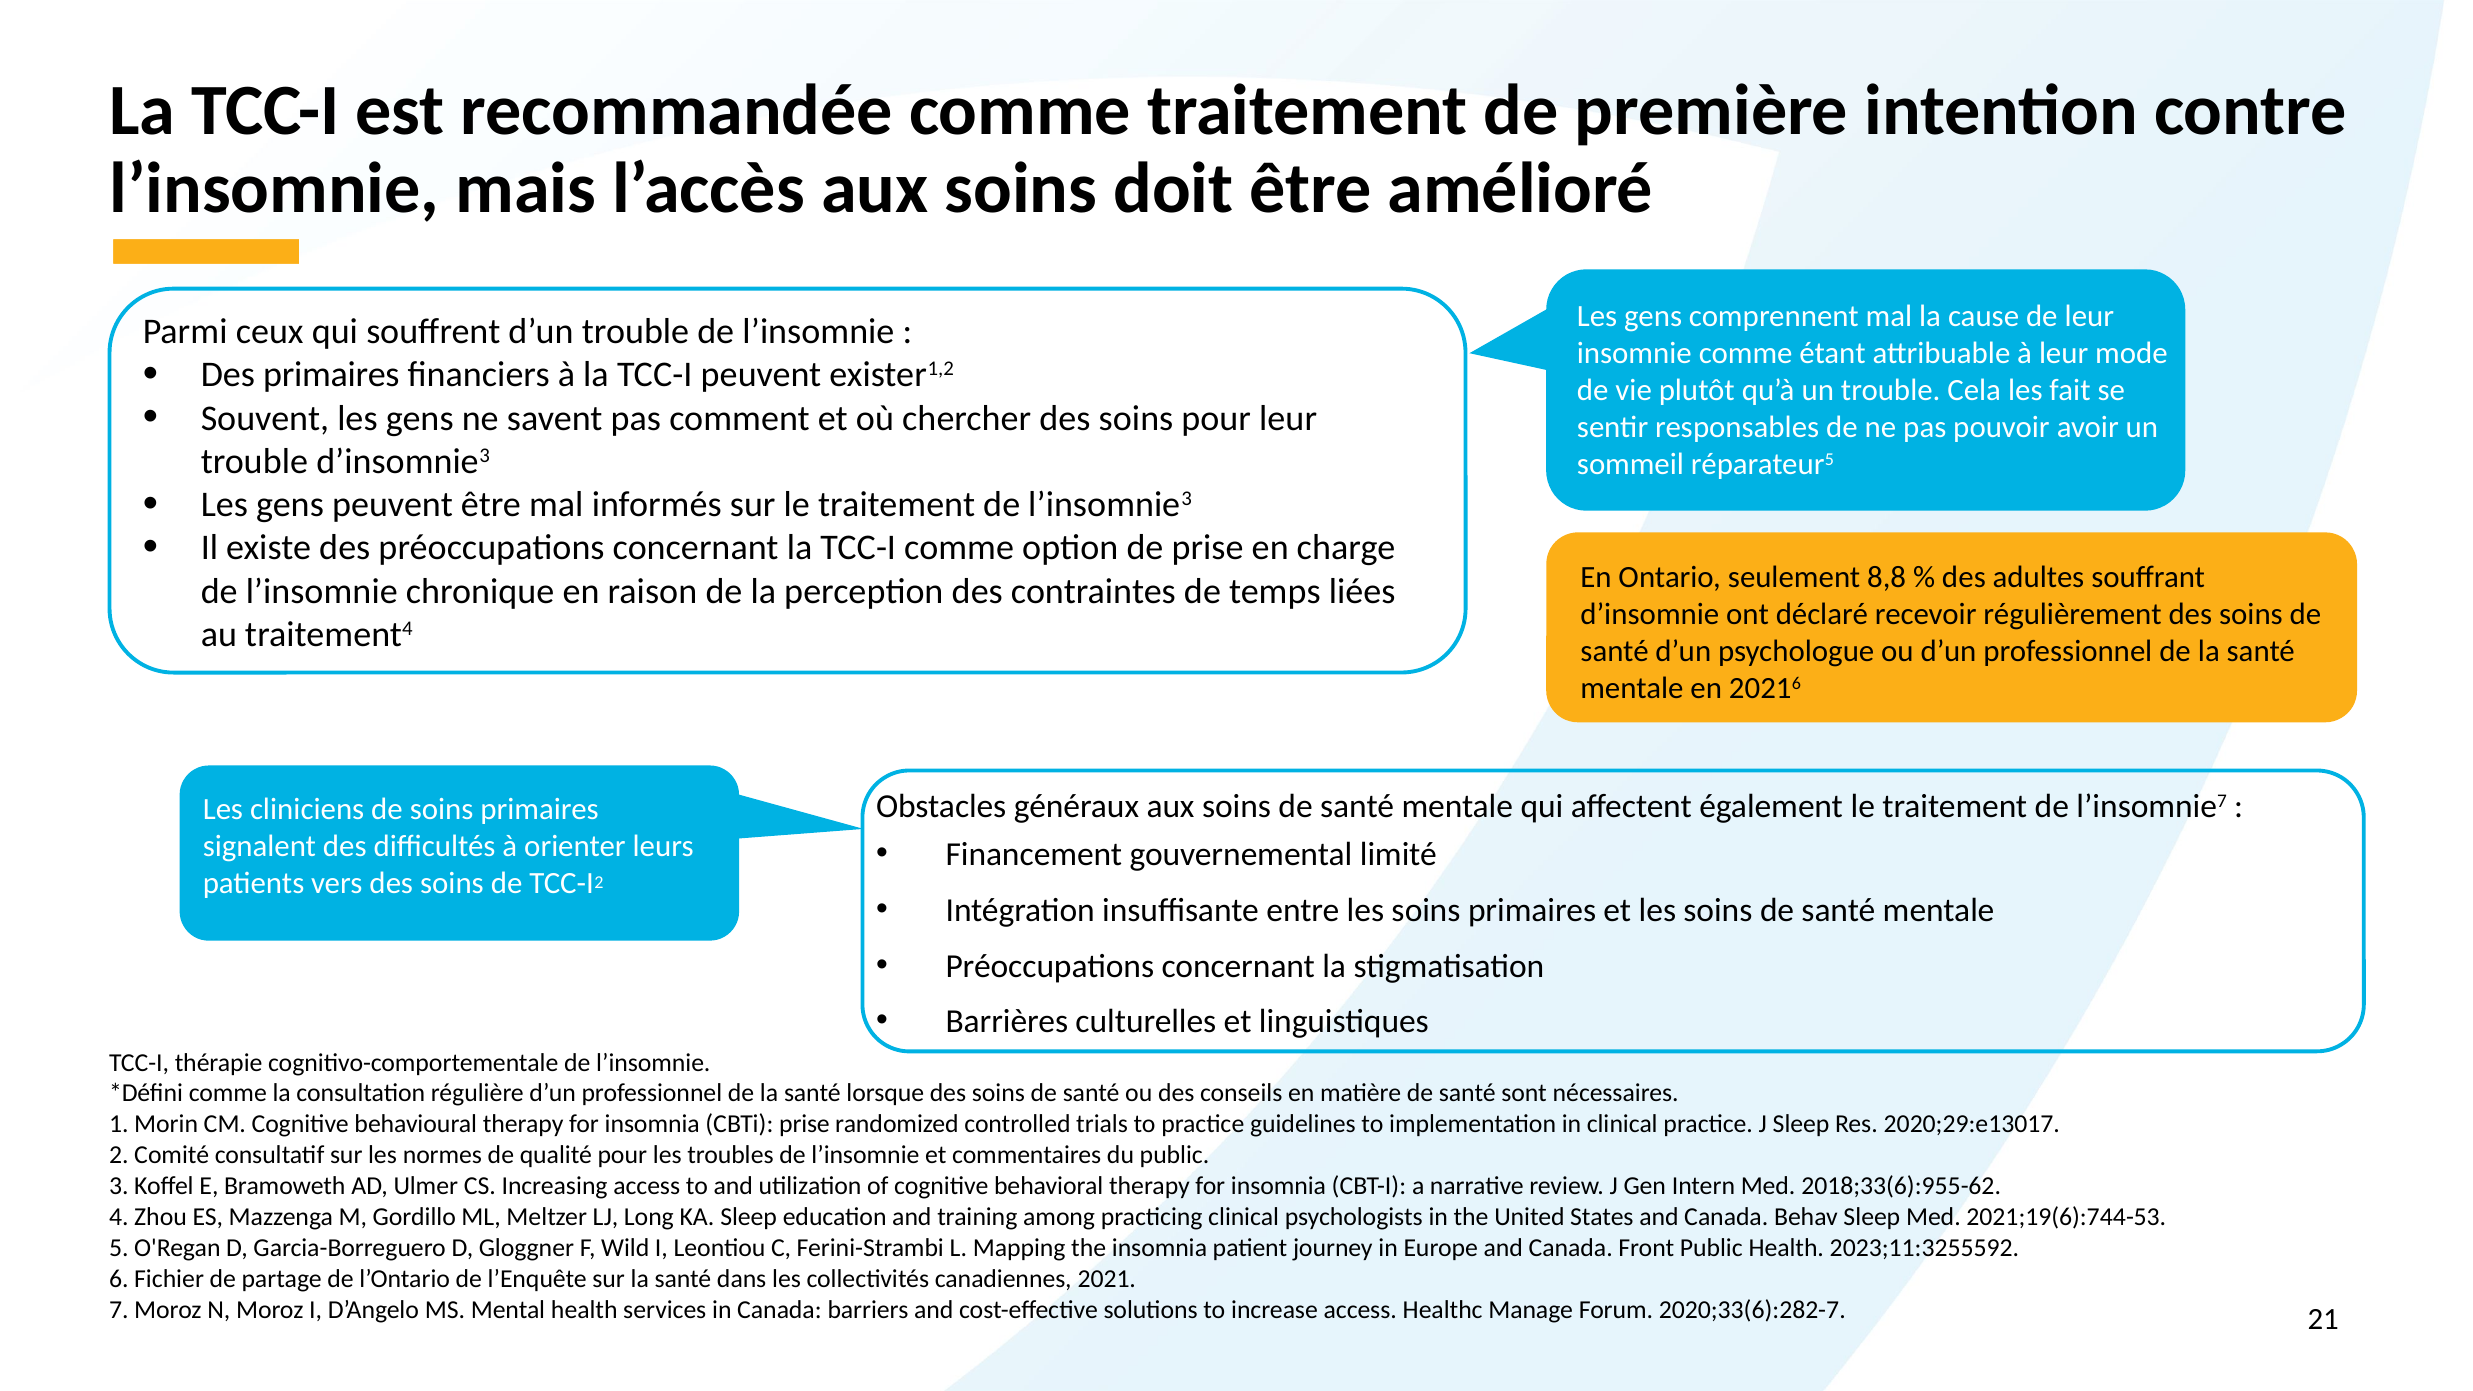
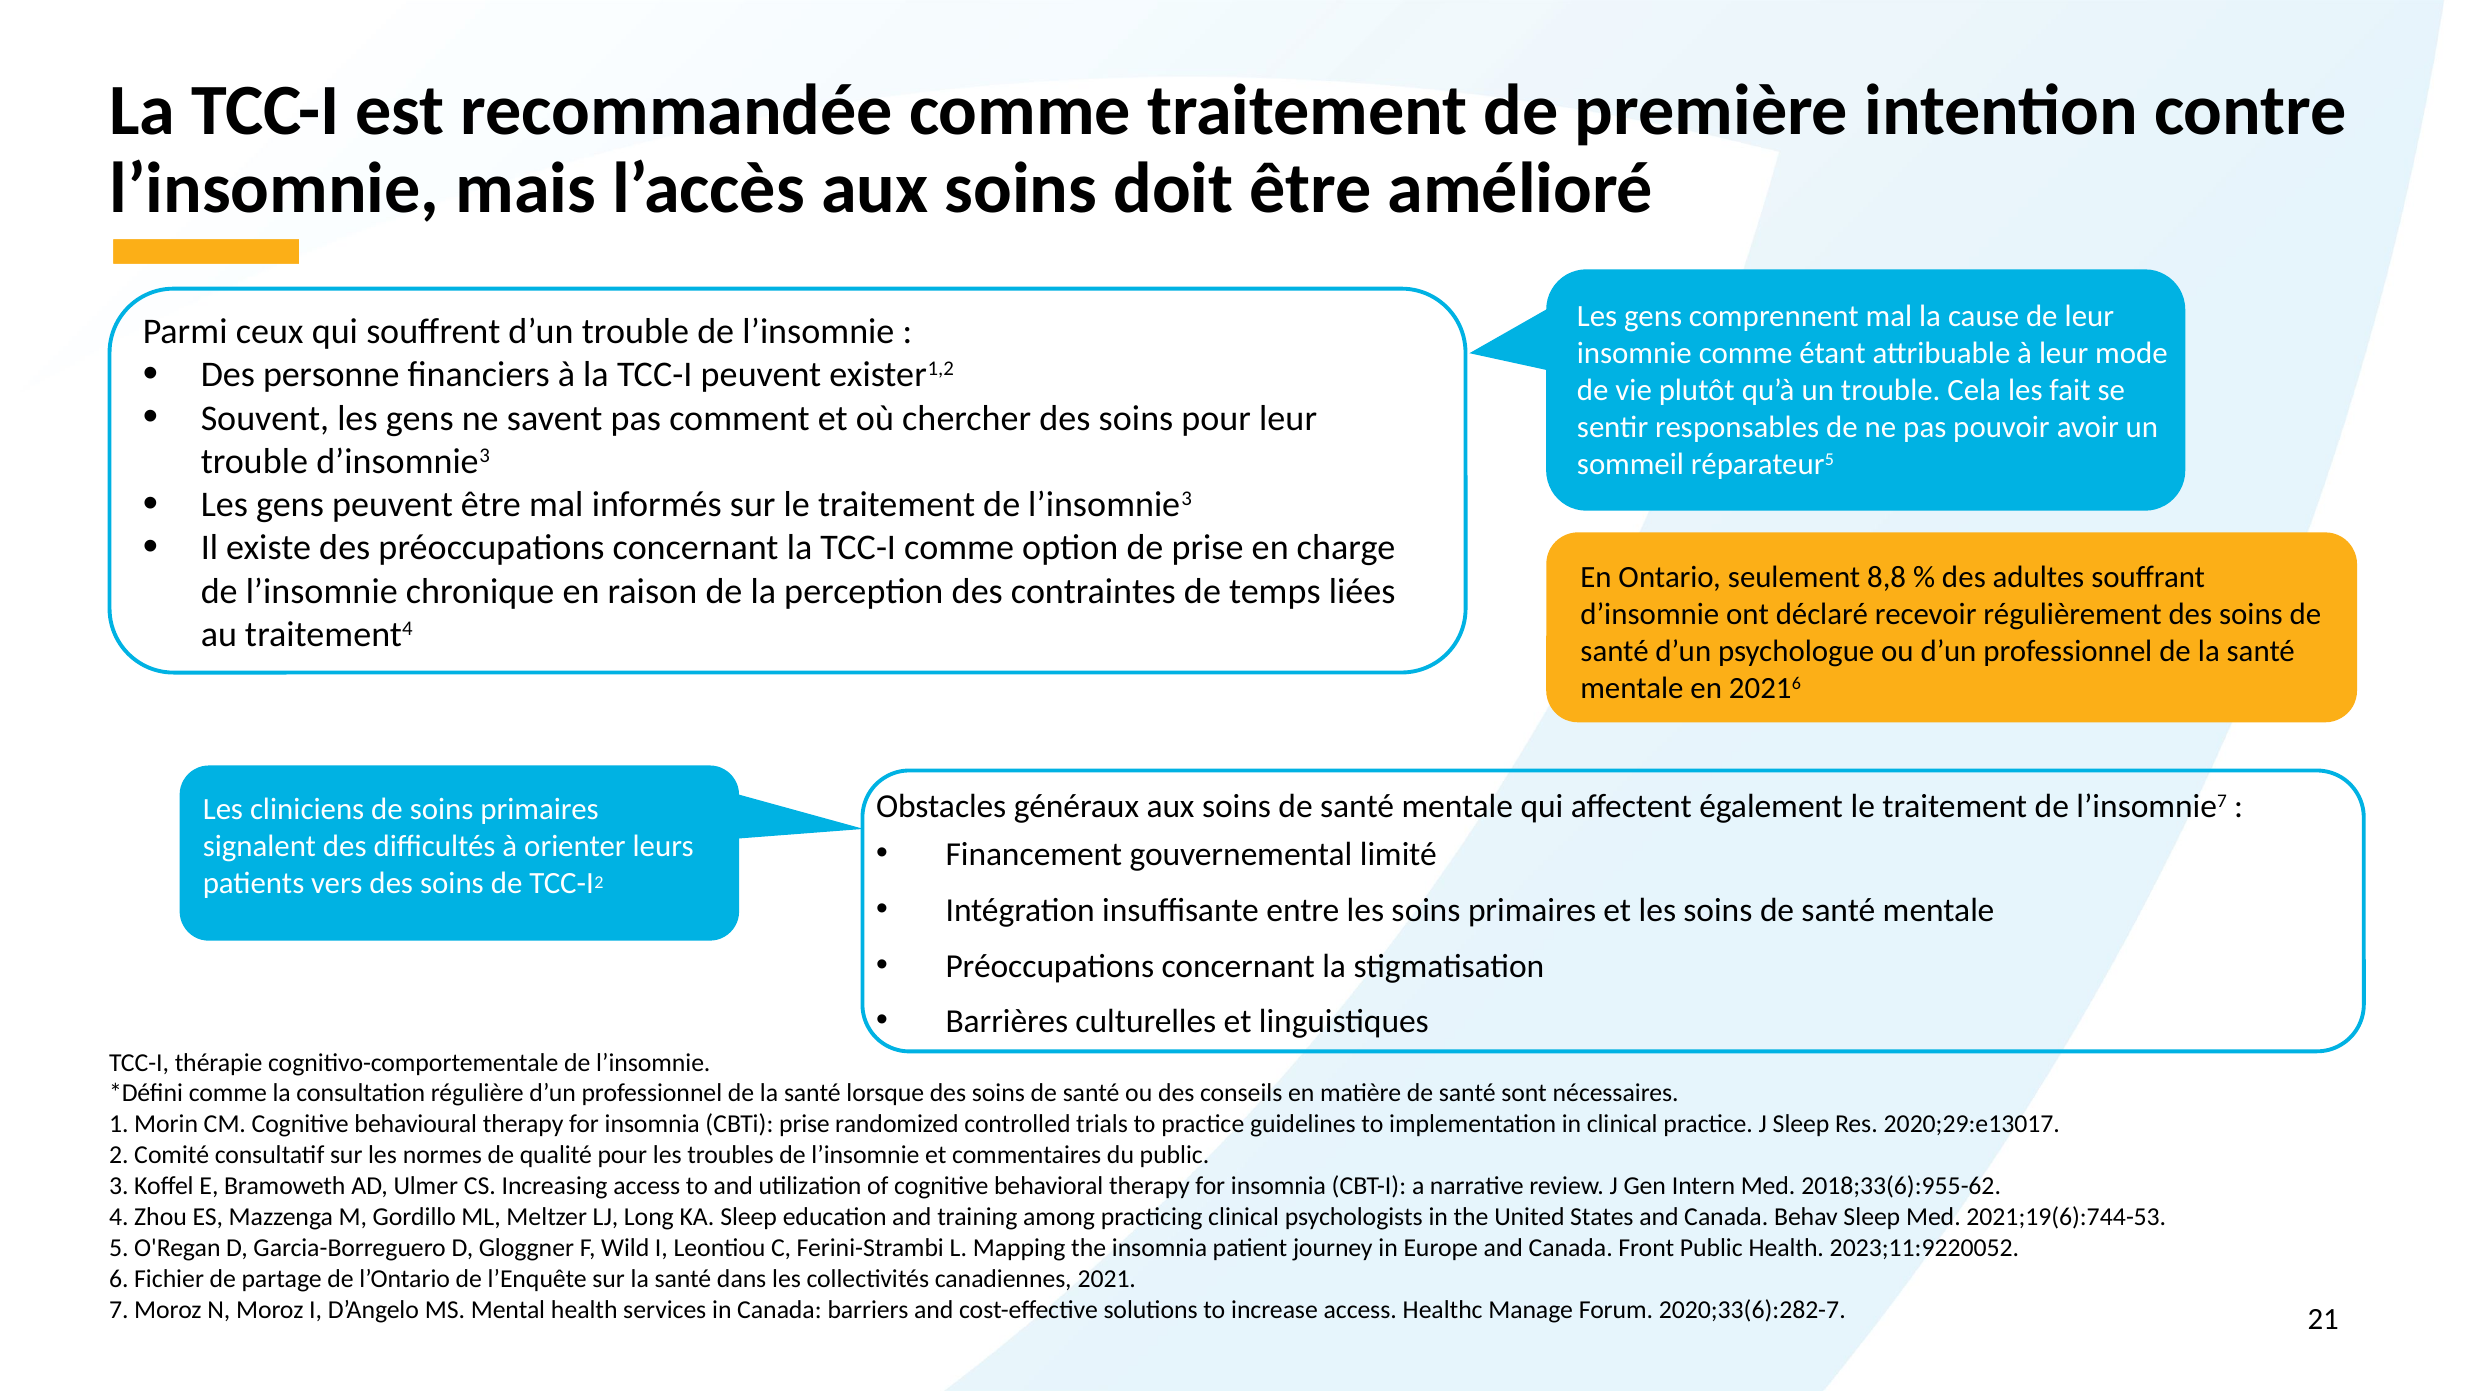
Des primaires: primaires -> personne
2023;11:3255592: 2023;11:3255592 -> 2023;11:9220052
